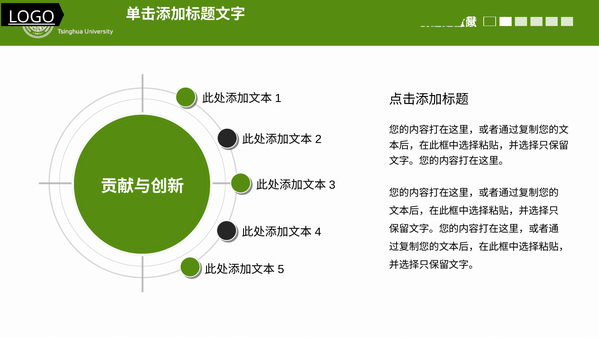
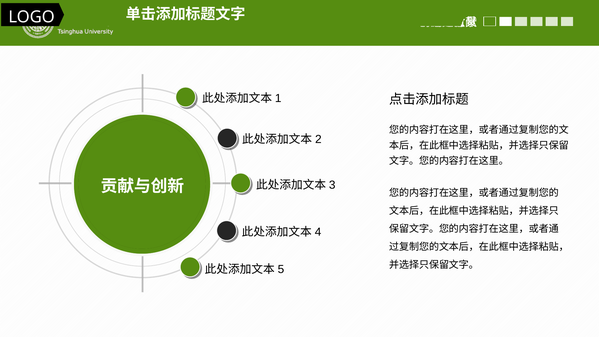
LOGO underline: present -> none
